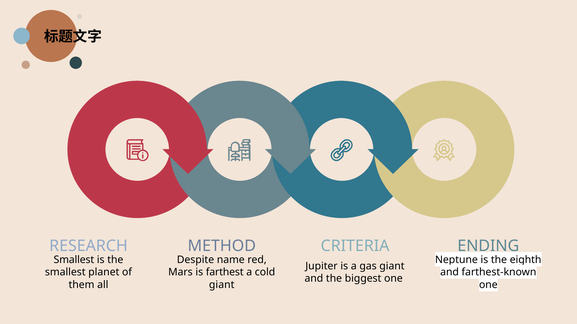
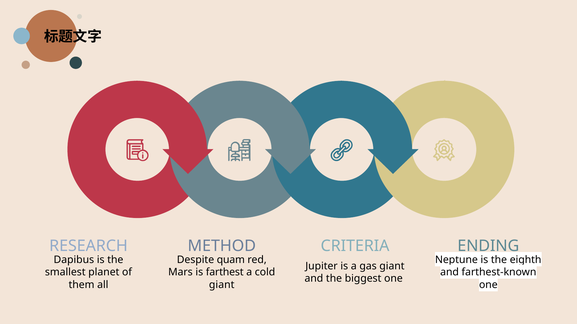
Smallest at (74, 260): Smallest -> Dapibus
name: name -> quam
